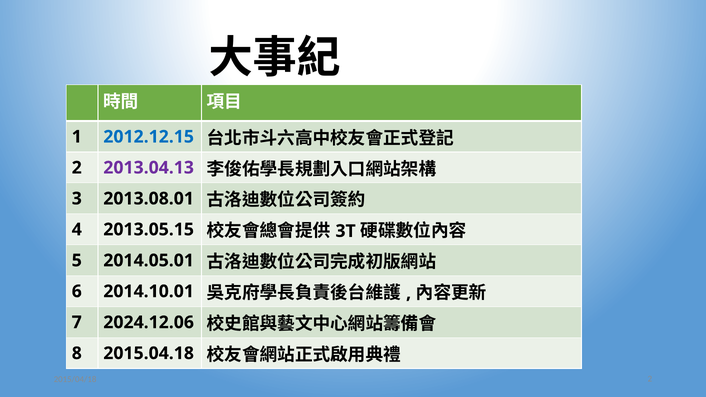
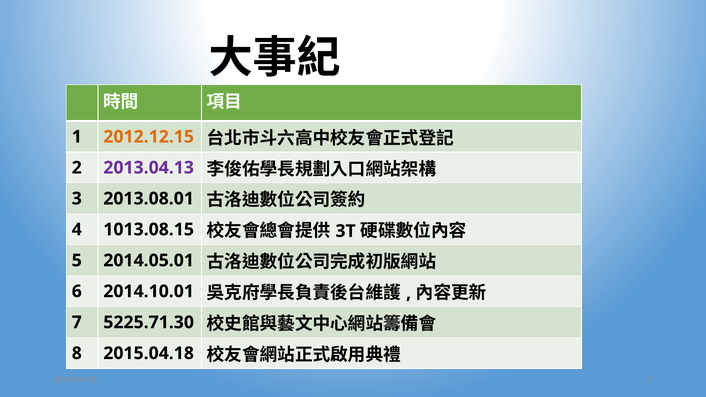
2012.12.15 colour: blue -> orange
2013.05.15: 2013.05.15 -> 1013.08.15
2024.12.06: 2024.12.06 -> 5225.71.30
